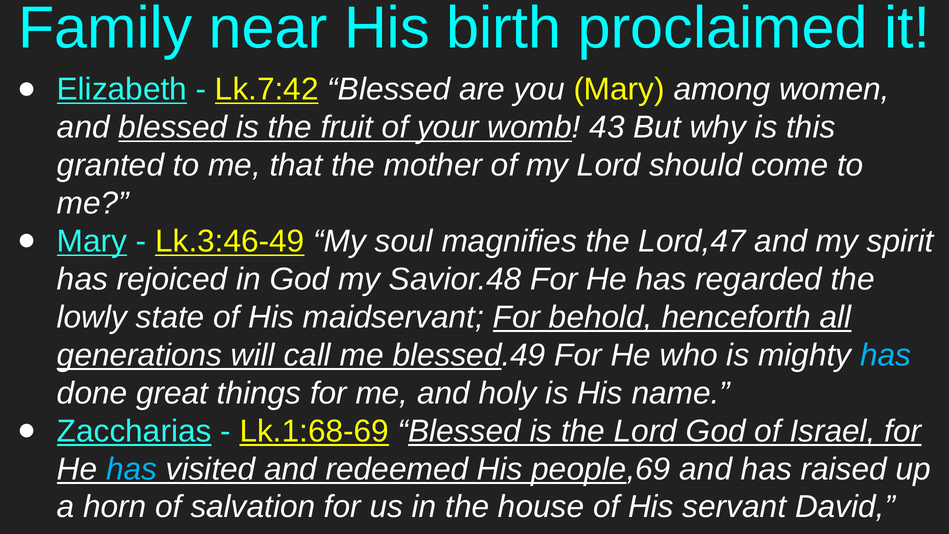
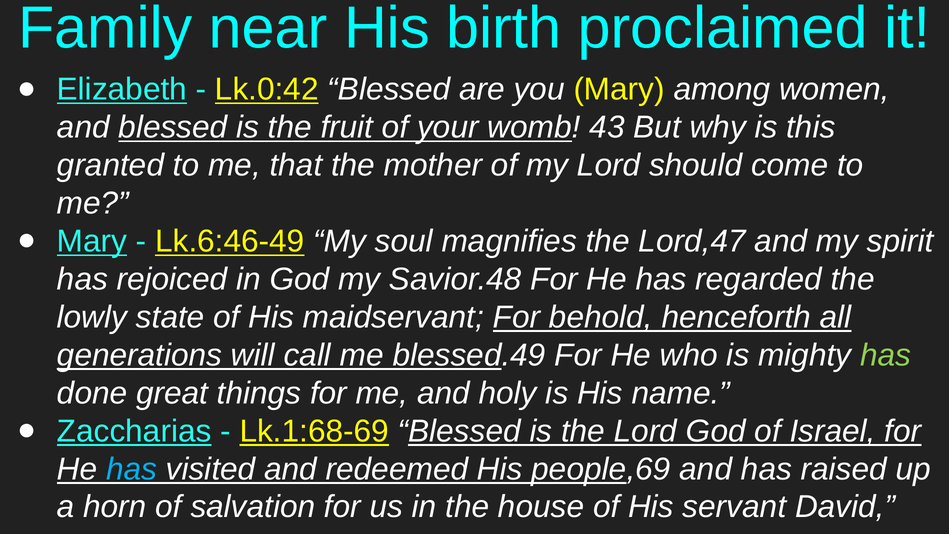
Lk.7:42: Lk.7:42 -> Lk.0:42
Lk.3:46-49: Lk.3:46-49 -> Lk.6:46-49
has at (886, 355) colour: light blue -> light green
